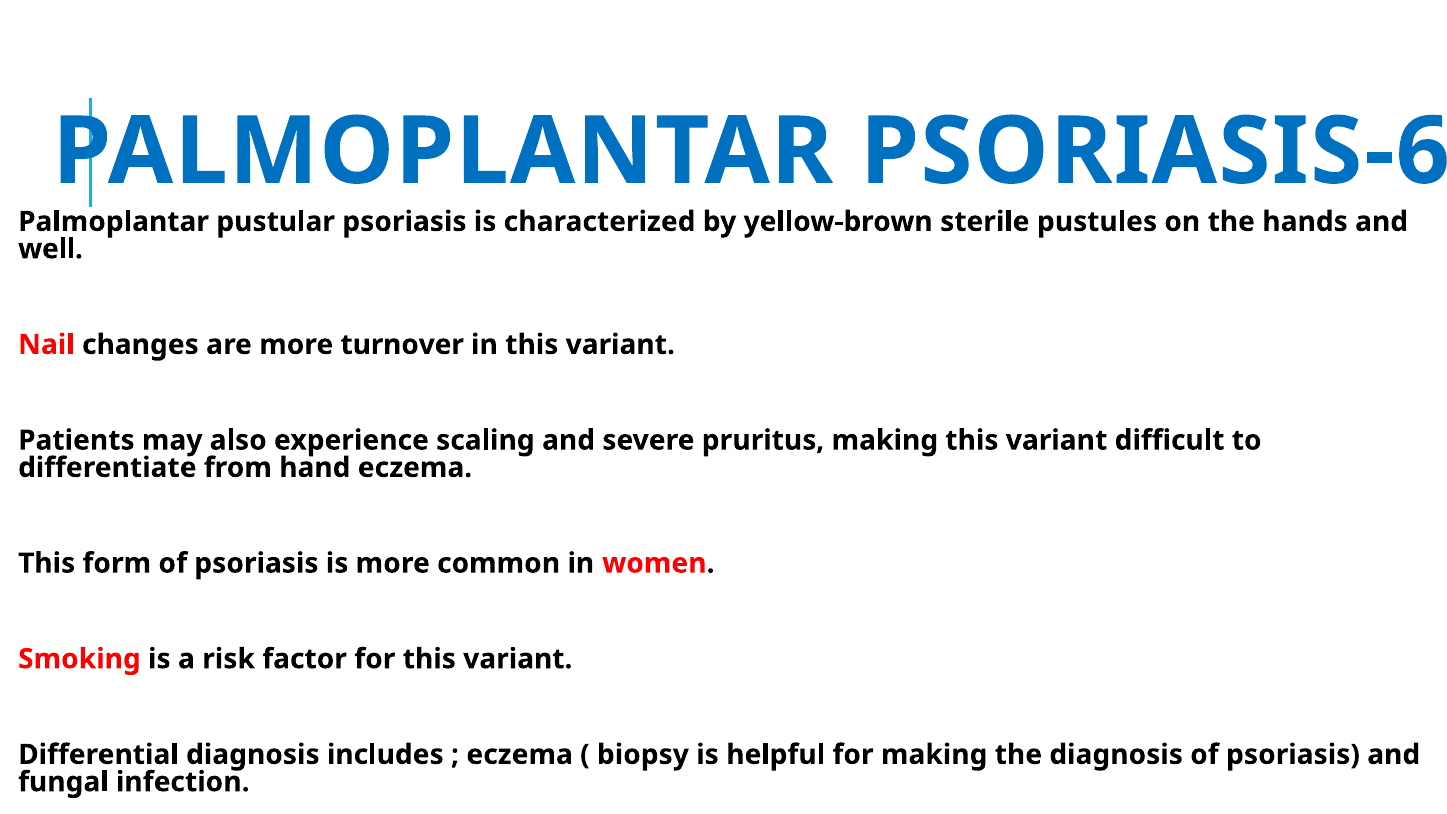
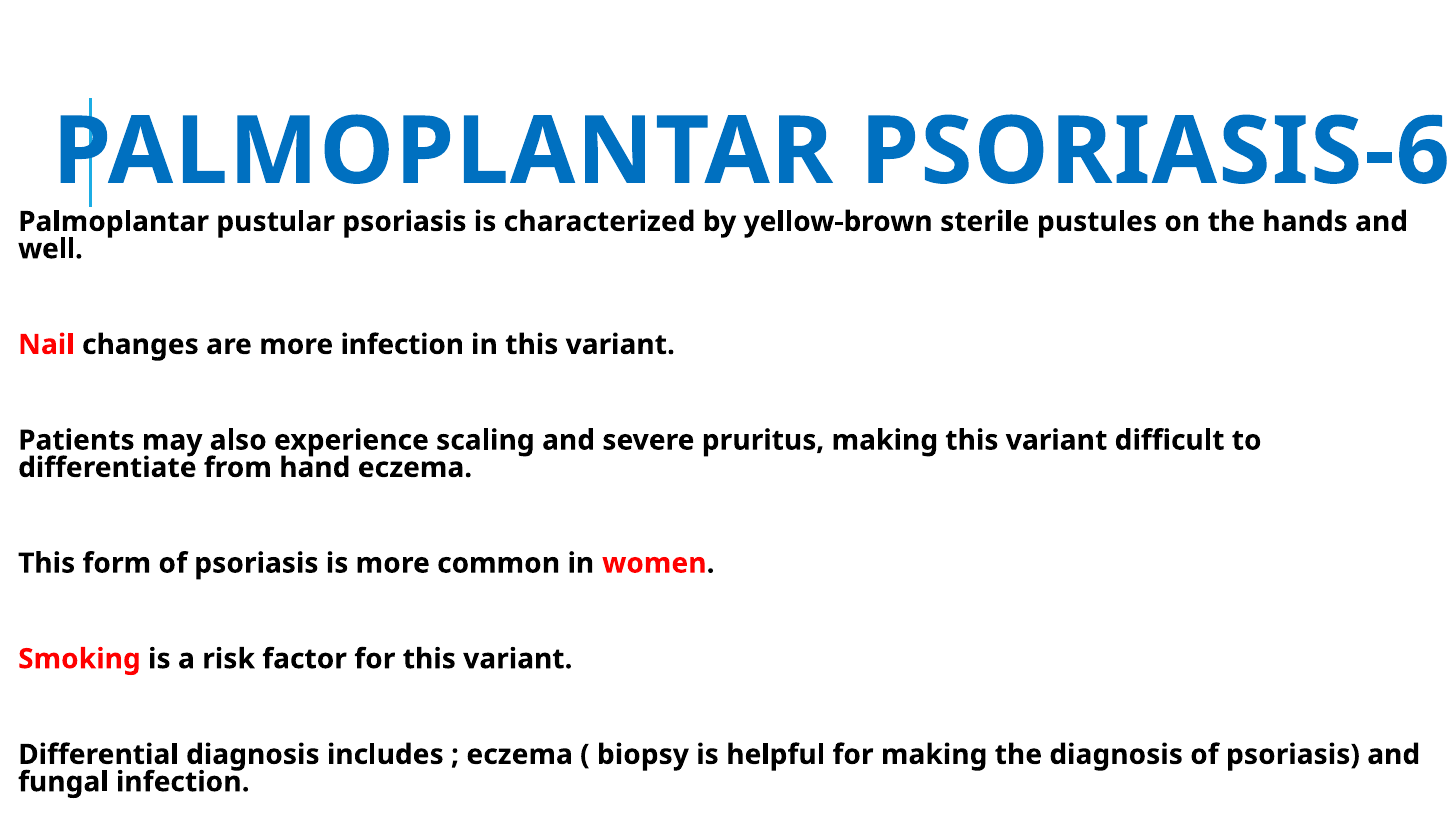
more turnover: turnover -> infection
